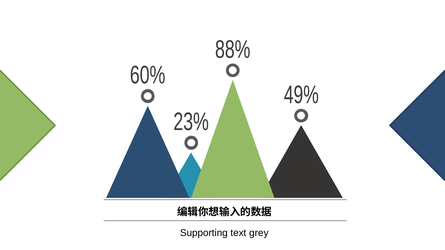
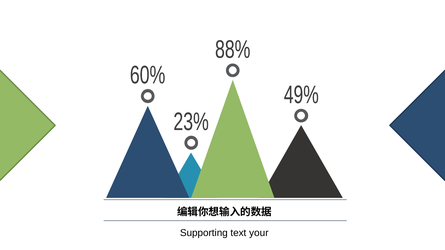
grey: grey -> your
